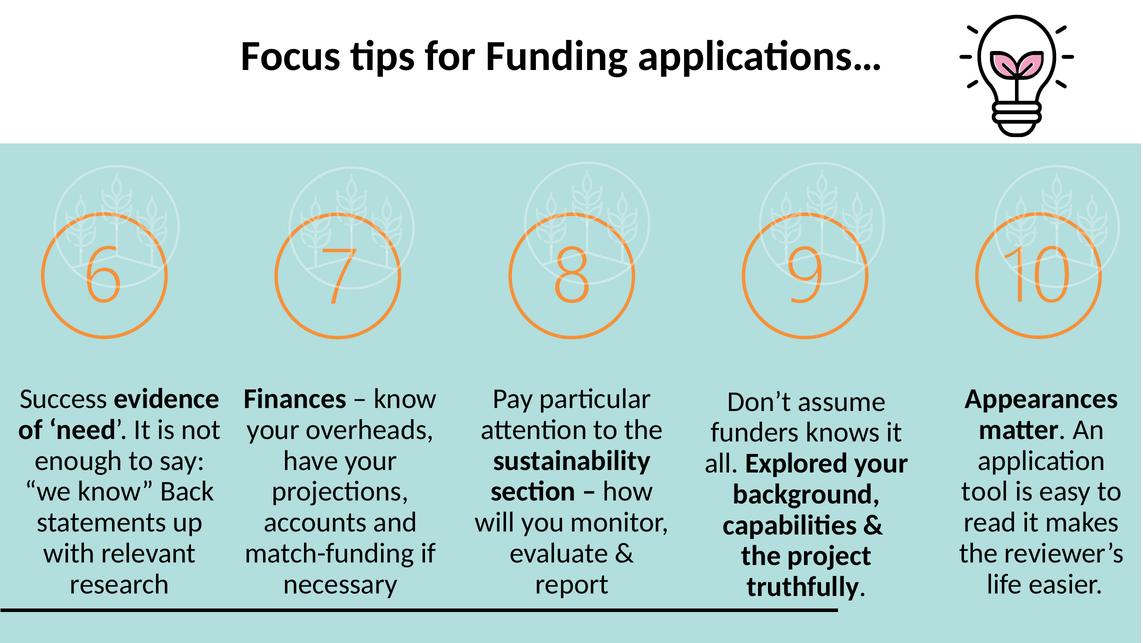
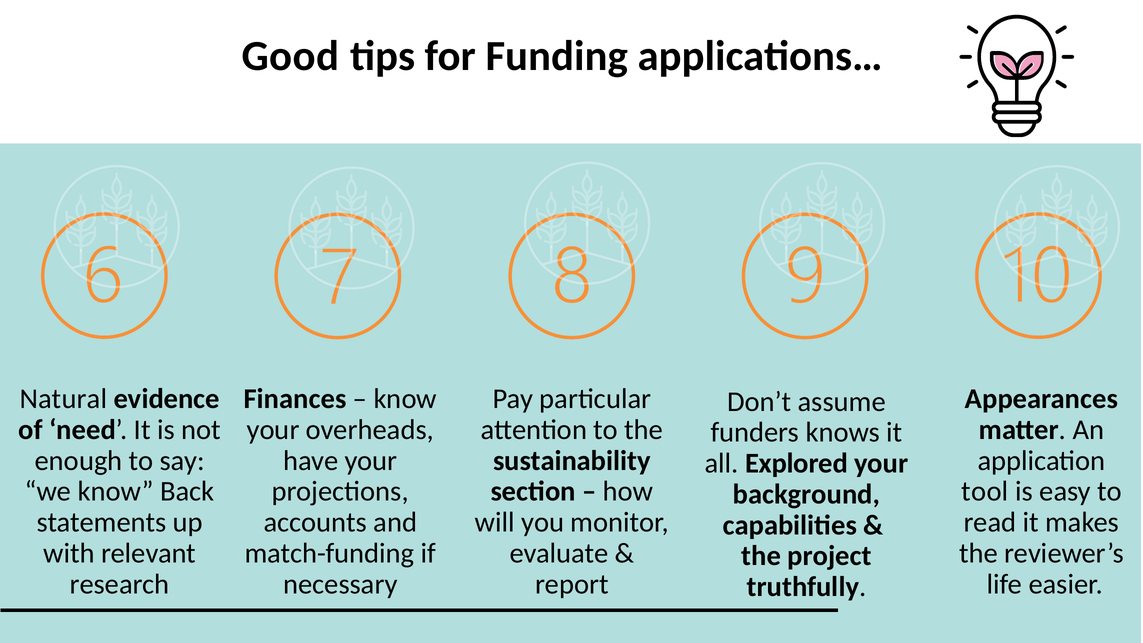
Focus: Focus -> Good
Success: Success -> Natural
